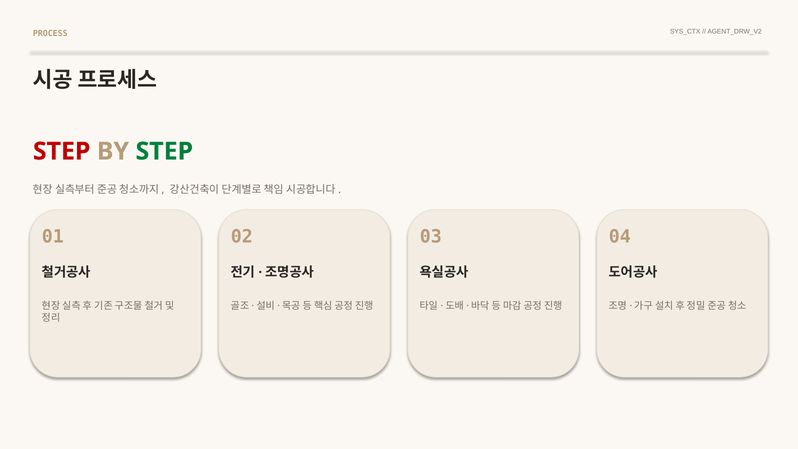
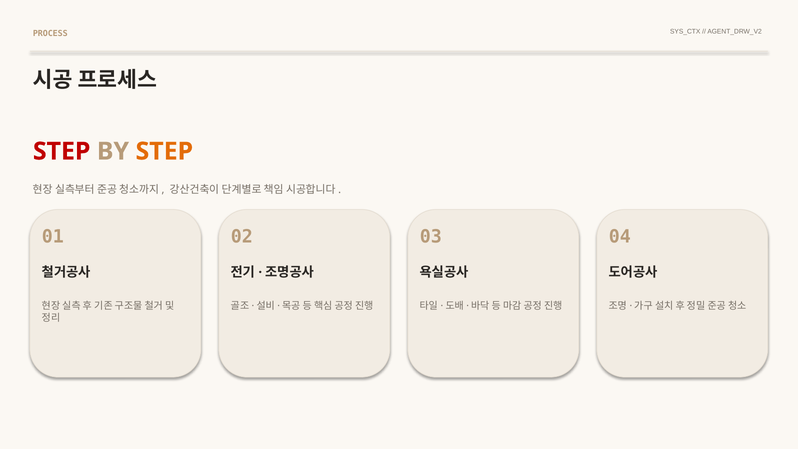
STEP at (164, 151) colour: green -> orange
